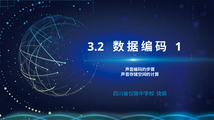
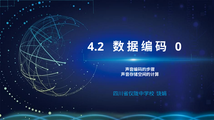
3.2: 3.2 -> 4.2
1: 1 -> 0
